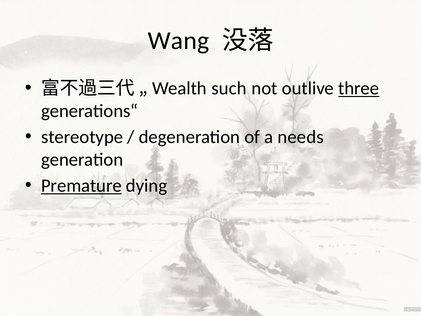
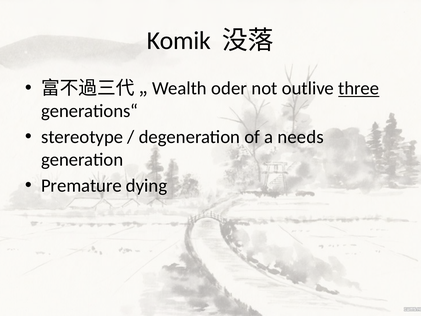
Wang: Wang -> Komik
such: such -> oder
Premature underline: present -> none
